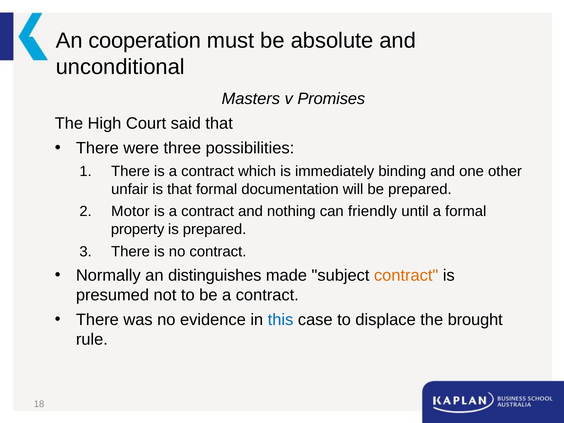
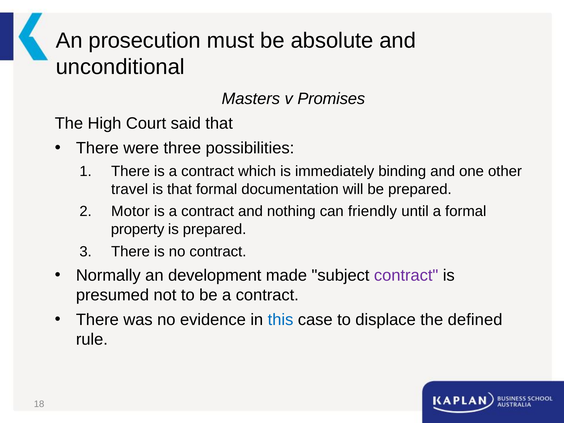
cooperation: cooperation -> prosecution
unfair: unfair -> travel
distinguishes: distinguishes -> development
contract at (406, 275) colour: orange -> purple
brought: brought -> defined
